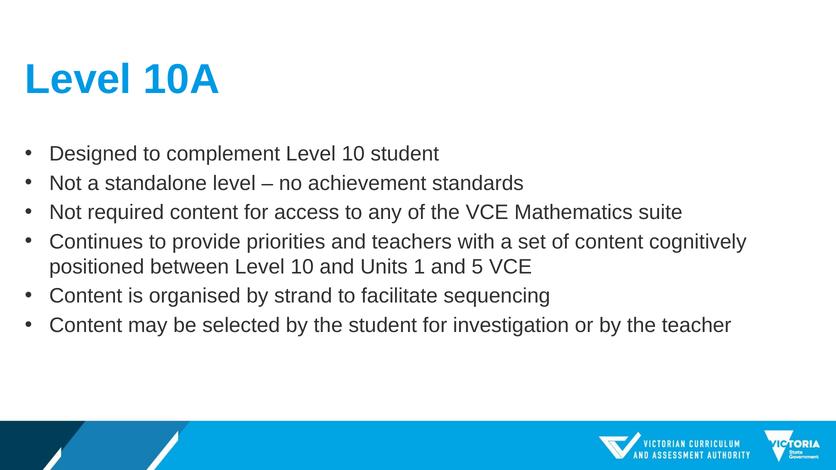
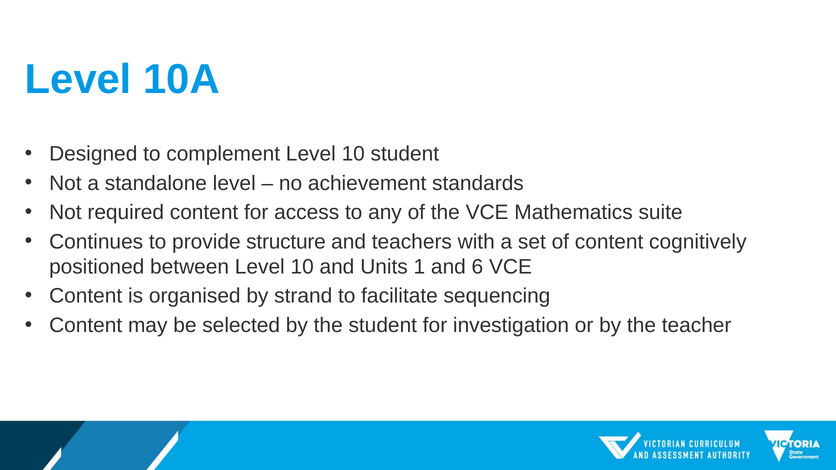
priorities: priorities -> structure
5: 5 -> 6
